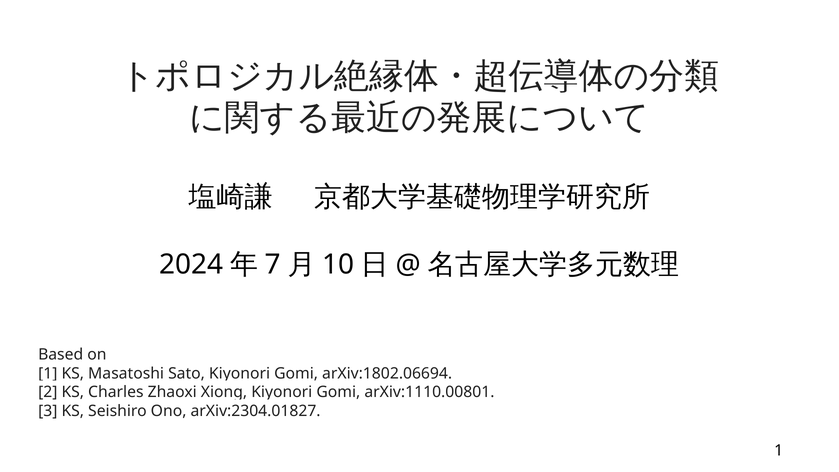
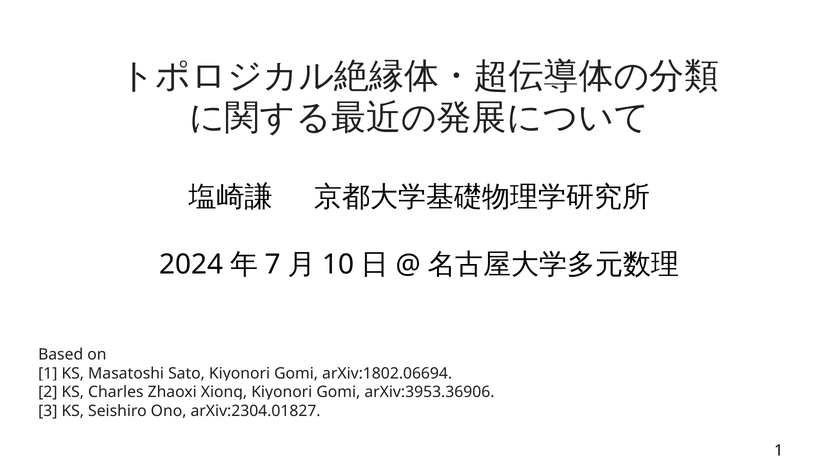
arXiv:1110.00801: arXiv:1110.00801 -> arXiv:3953.36906
